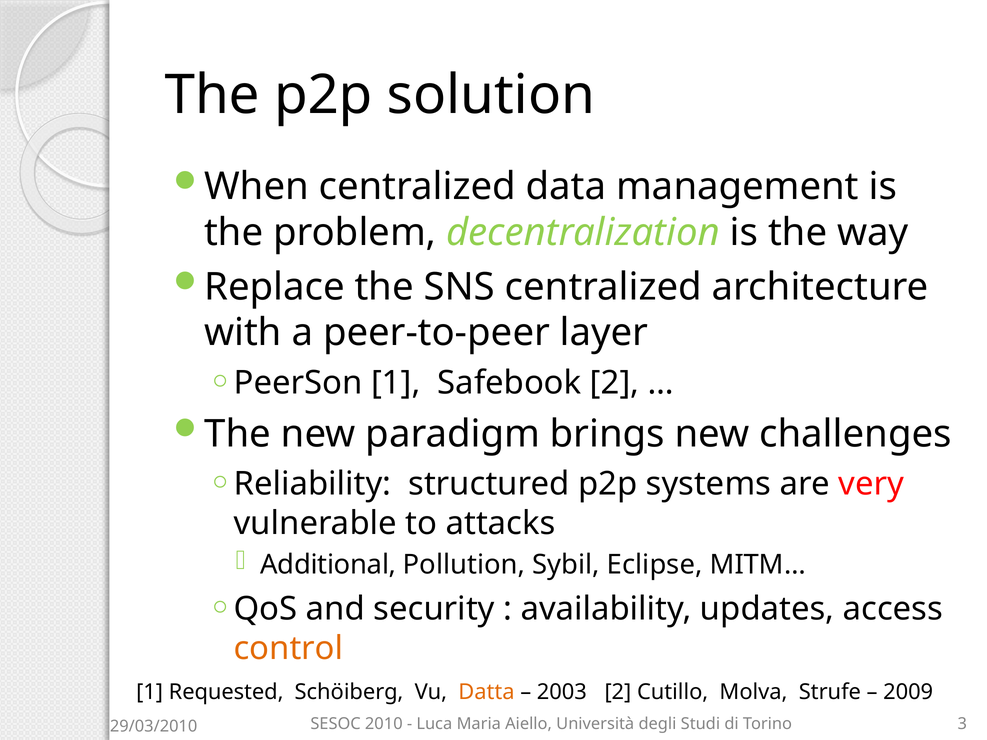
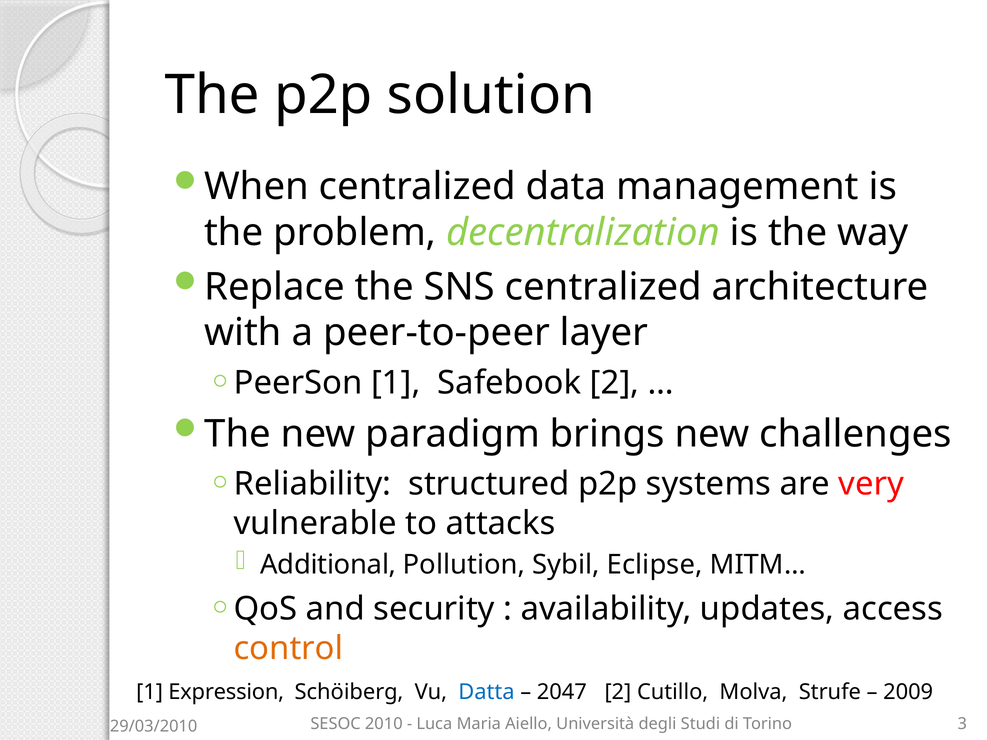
Requested: Requested -> Expression
Datta colour: orange -> blue
2003: 2003 -> 2047
